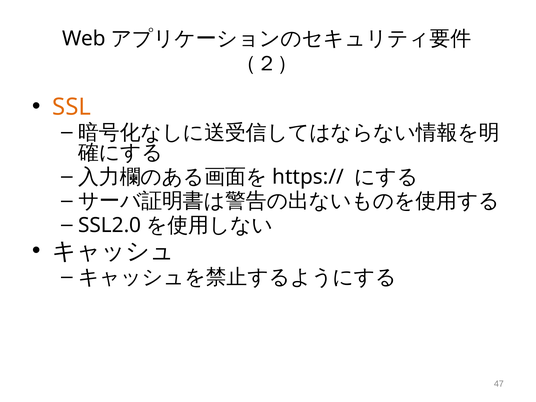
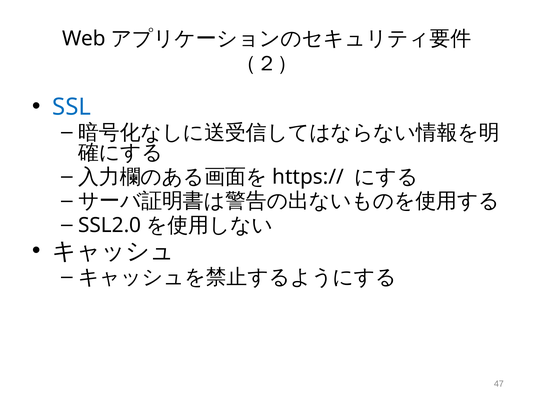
SSL colour: orange -> blue
